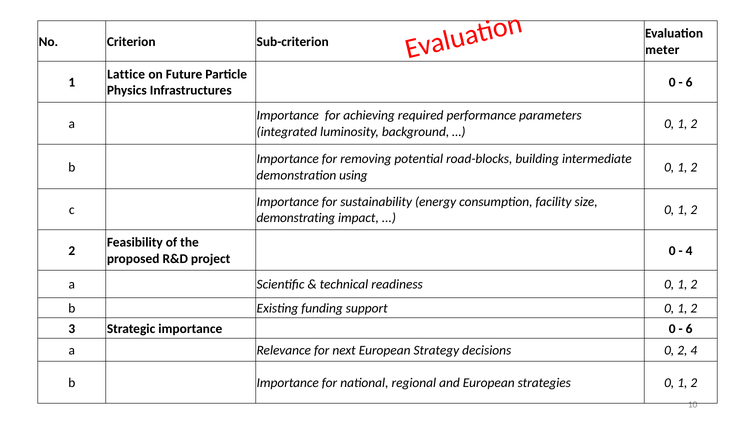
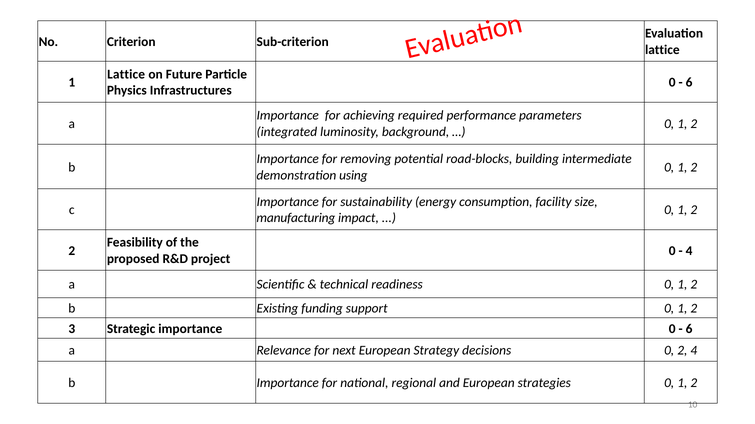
meter at (662, 50): meter -> lattice
demonstrating: demonstrating -> manufacturing
